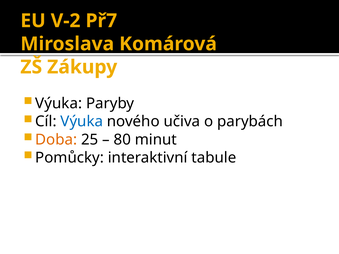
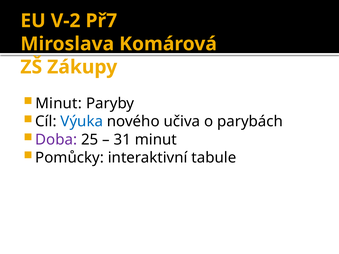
Výuka at (59, 104): Výuka -> Minut
Doba colour: orange -> purple
80: 80 -> 31
